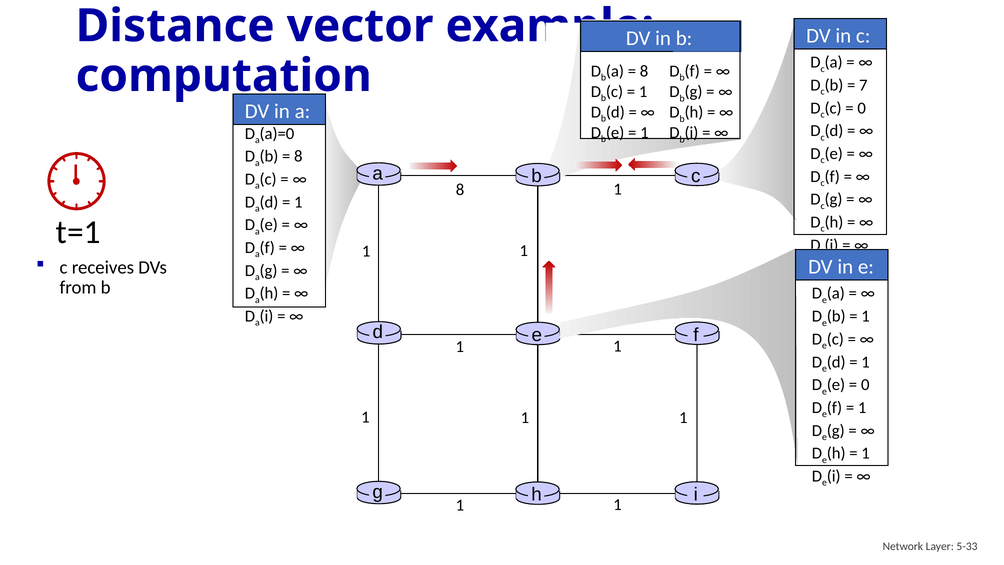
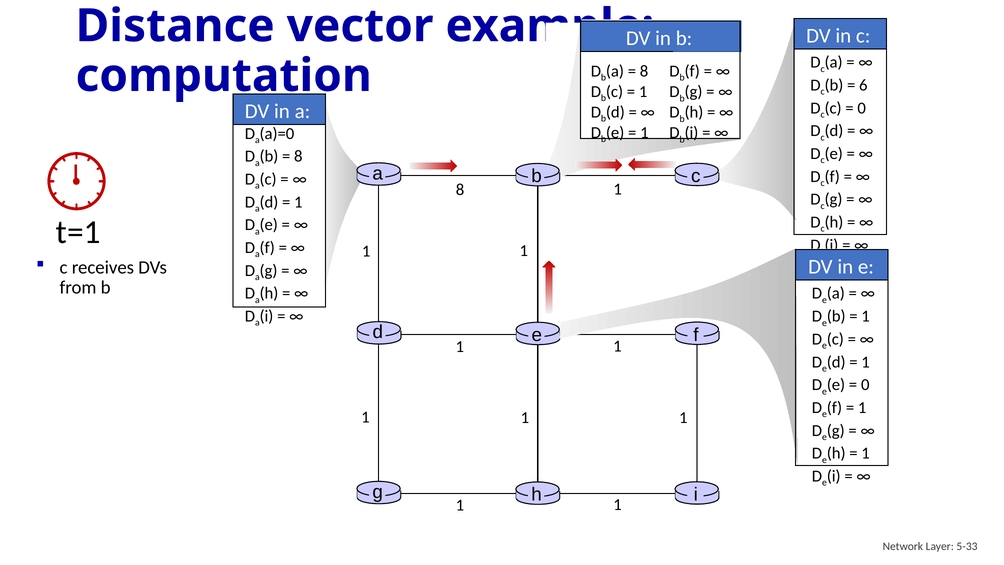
7: 7 -> 6
